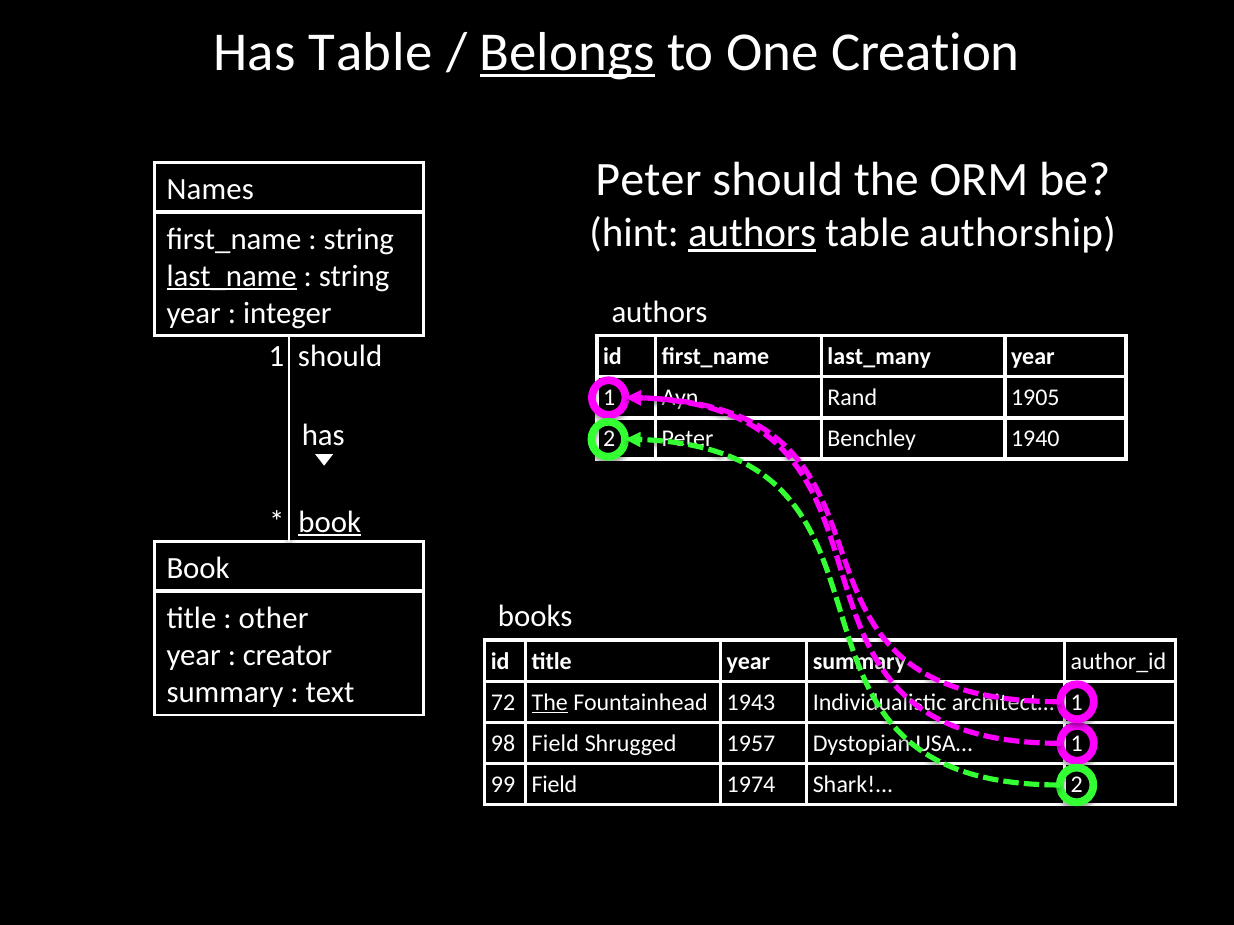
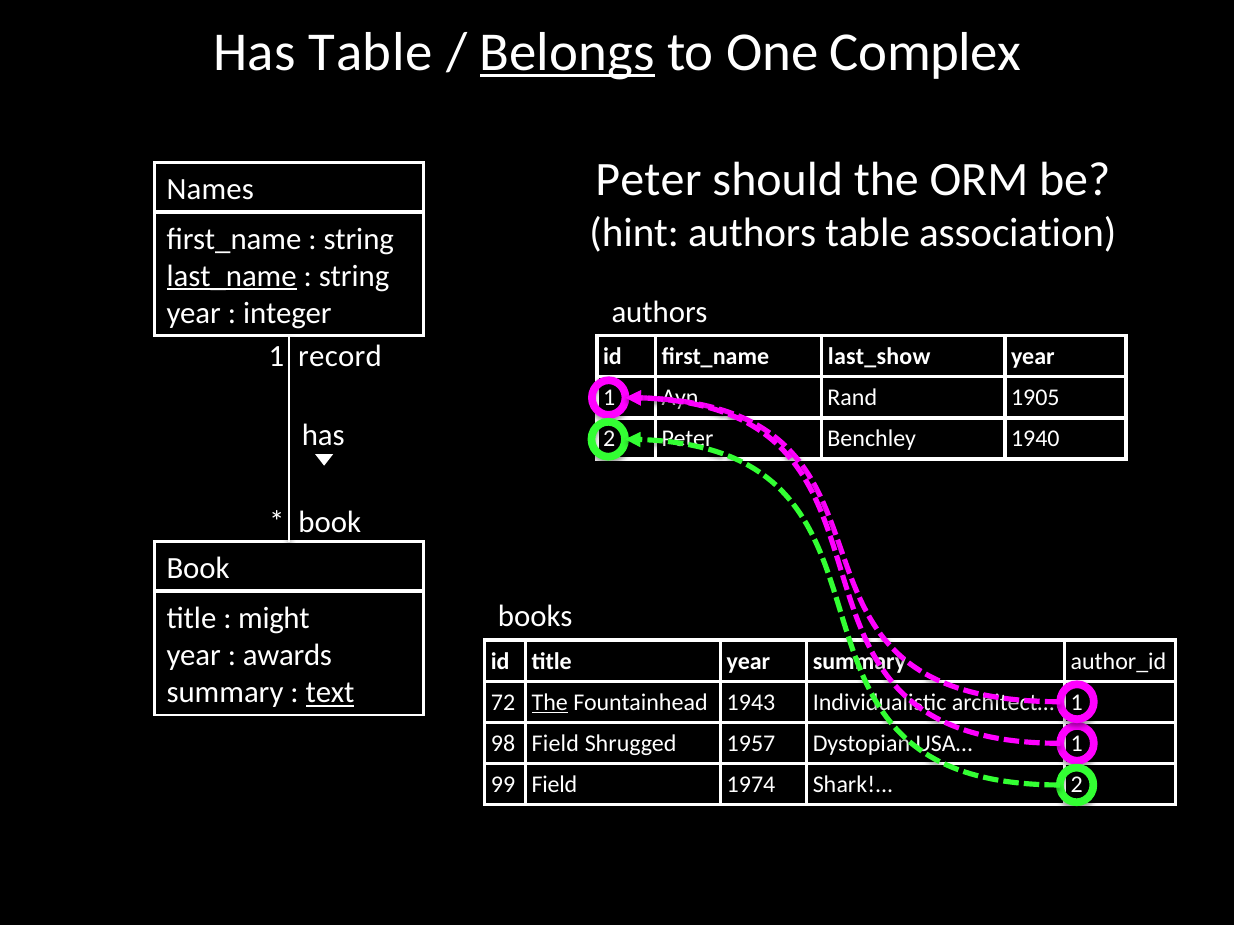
Creation: Creation -> Complex
authors at (752, 233) underline: present -> none
authorship: authorship -> association
1 should: should -> record
last_many: last_many -> last_show
book at (330, 522) underline: present -> none
other: other -> might
creator: creator -> awards
text underline: none -> present
